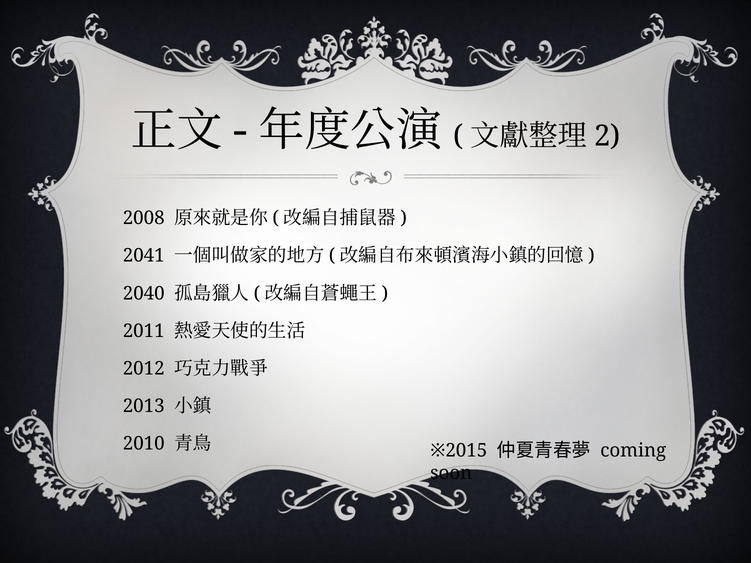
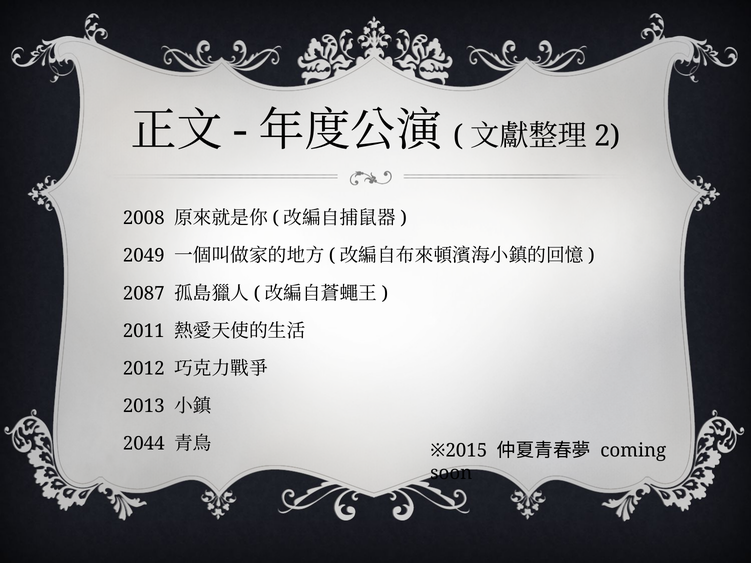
2041: 2041 -> 2049
2040: 2040 -> 2087
2010: 2010 -> 2044
